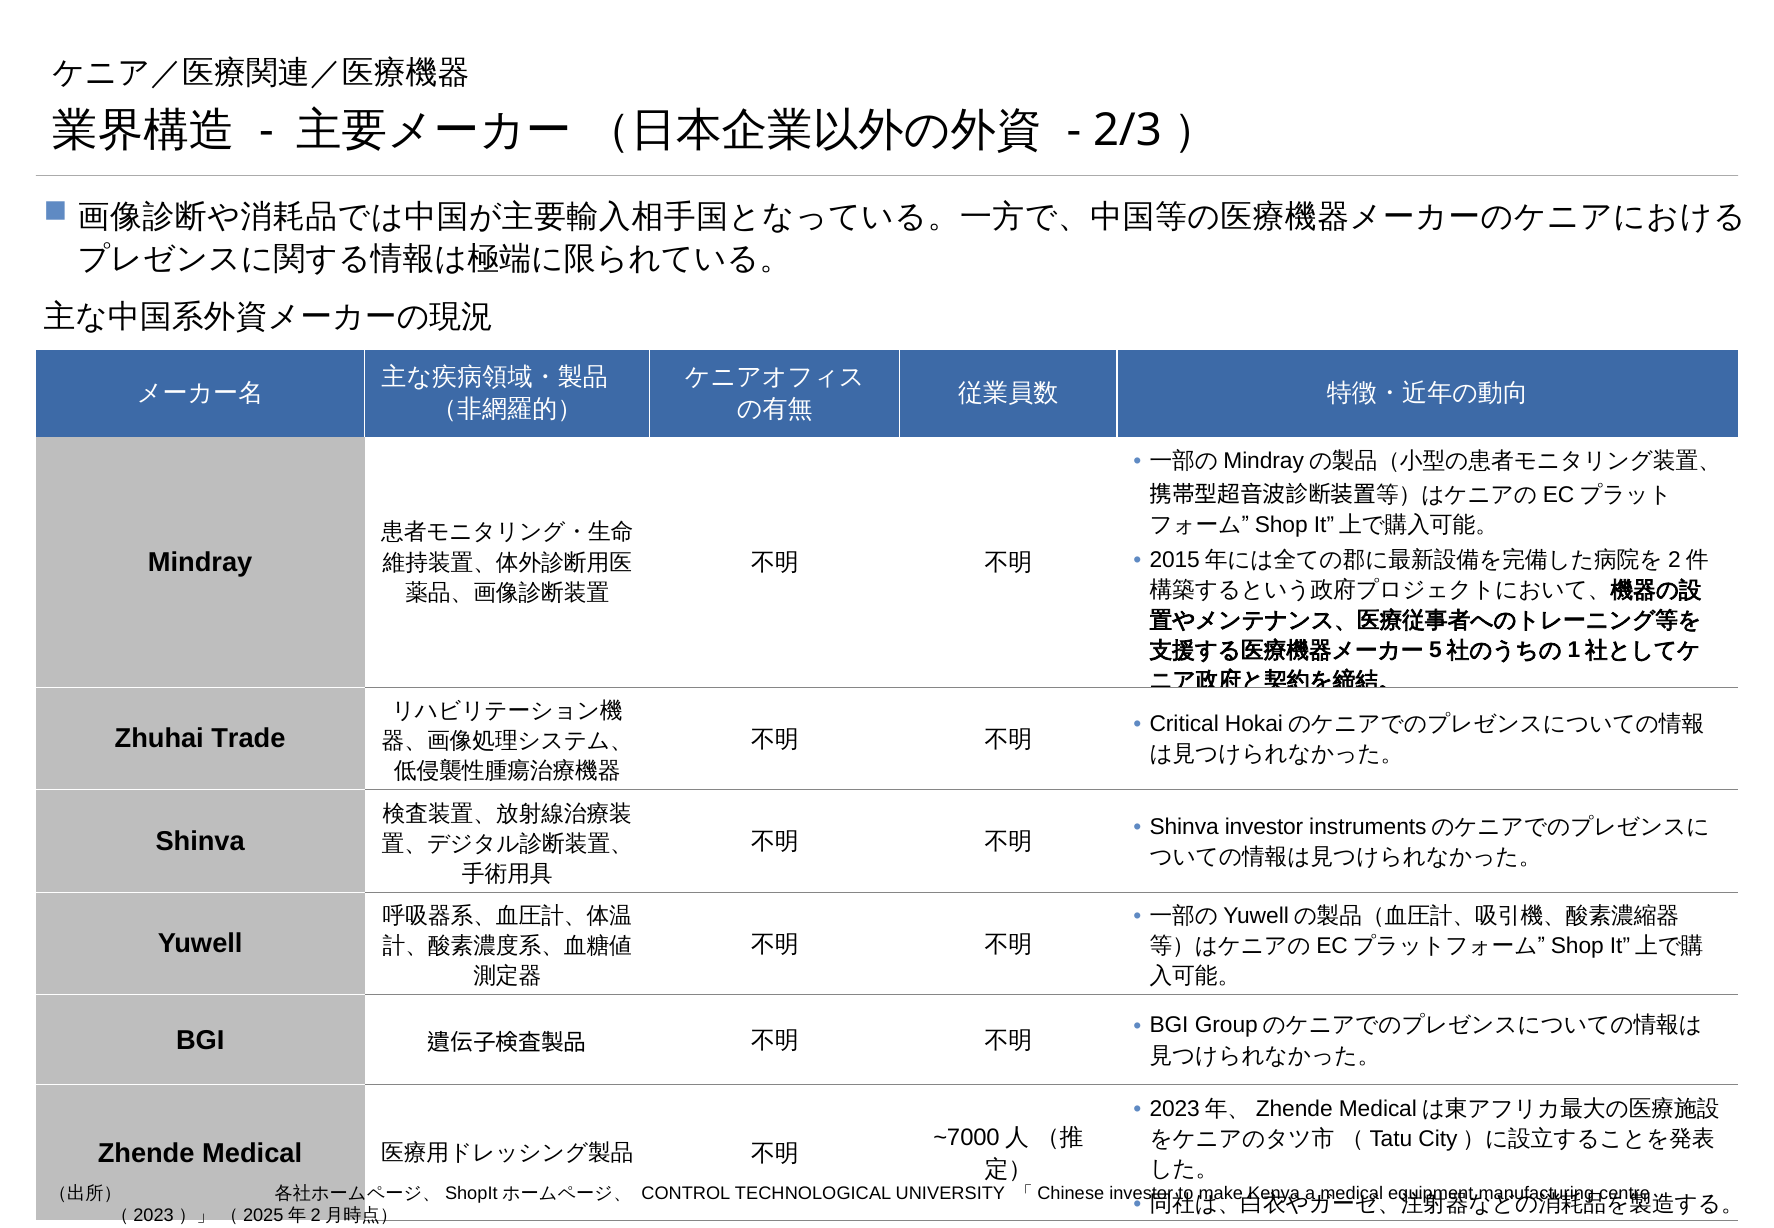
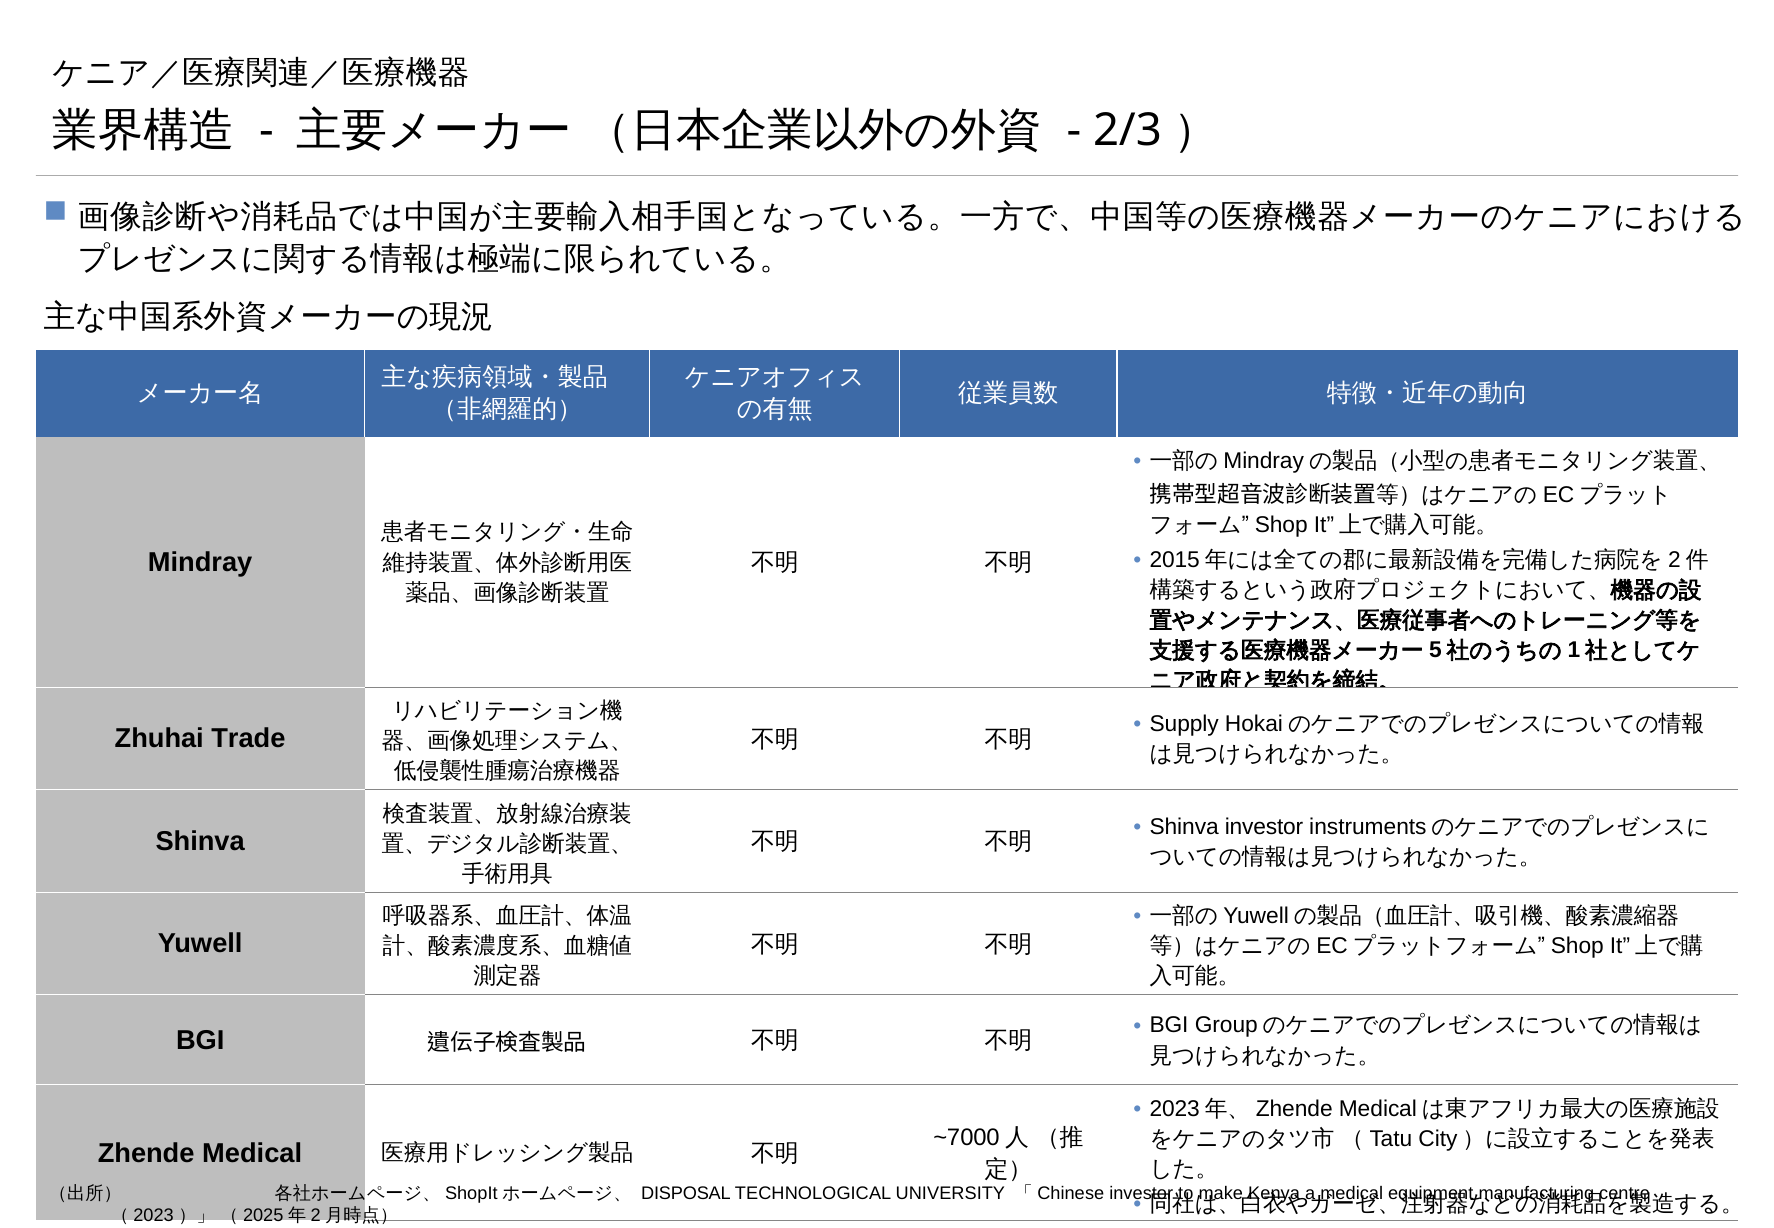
Critical: Critical -> Supply
CONTROL: CONTROL -> DISPOSAL
